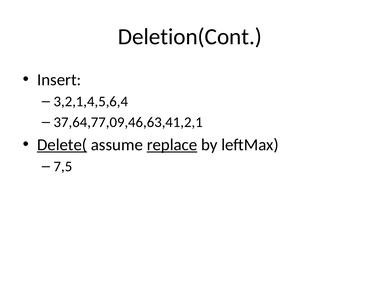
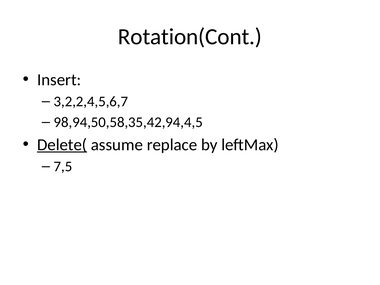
Deletion(Cont: Deletion(Cont -> Rotation(Cont
3,2,1,4,5,6,4: 3,2,1,4,5,6,4 -> 3,2,2,4,5,6,7
37,64,77,09,46,63,41,2,1: 37,64,77,09,46,63,41,2,1 -> 98,94,50,58,35,42,94,4,5
replace underline: present -> none
